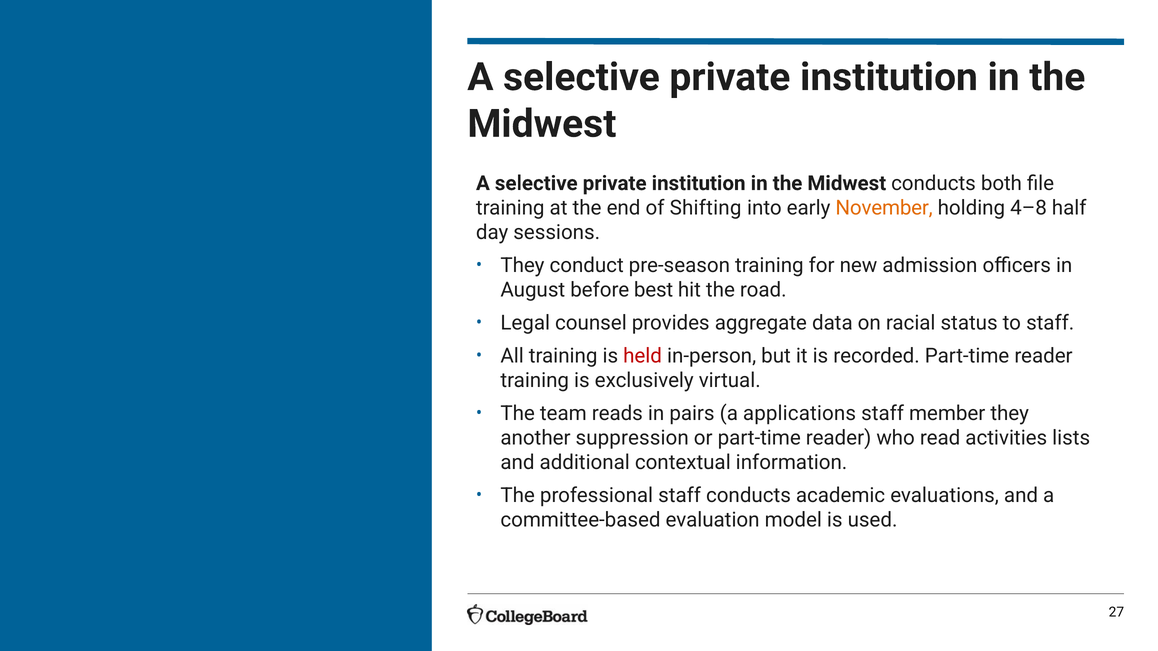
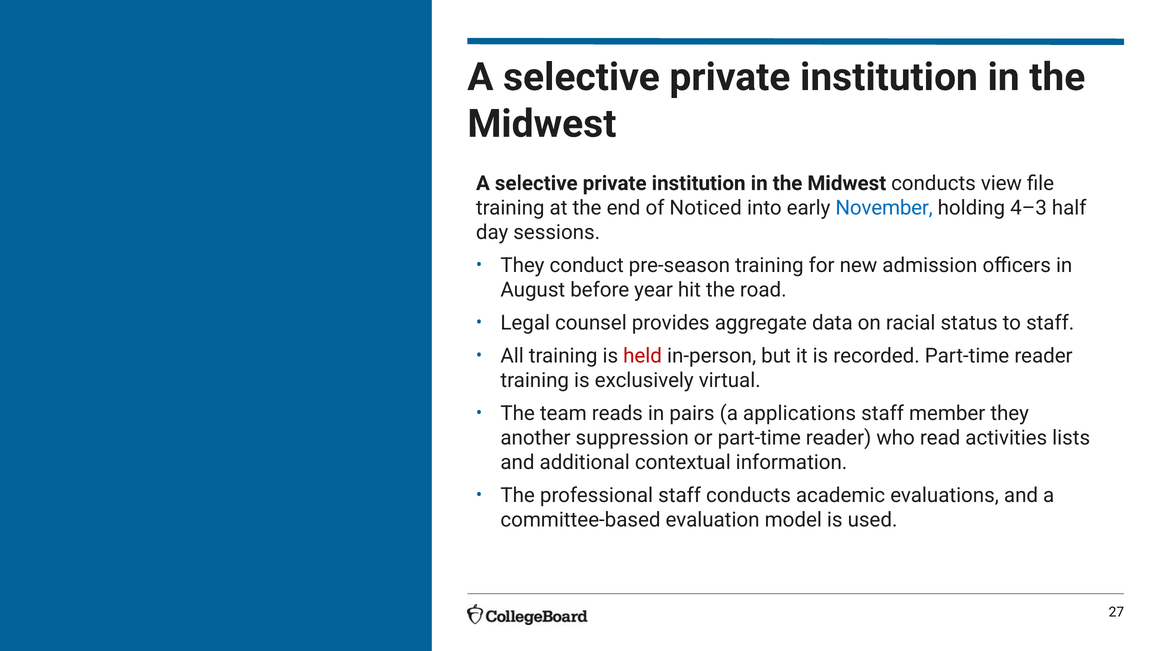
both: both -> view
Shifting: Shifting -> Noticed
November colour: orange -> blue
4–8: 4–8 -> 4–3
best: best -> year
